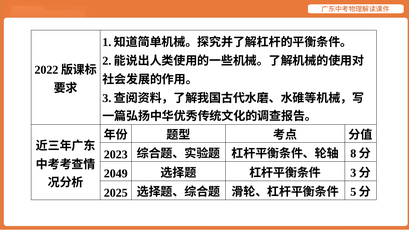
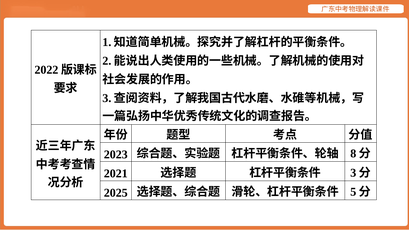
2049: 2049 -> 2021
